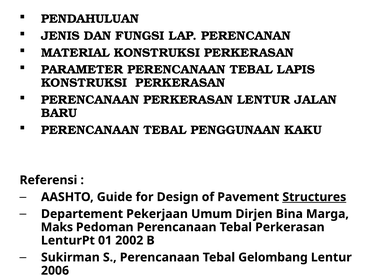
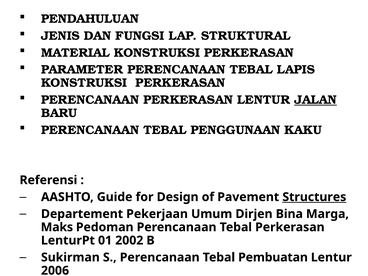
PERENCANAN: PERENCANAN -> STRUKTURAL
JALAN underline: none -> present
Gelombang: Gelombang -> Pembuatan
